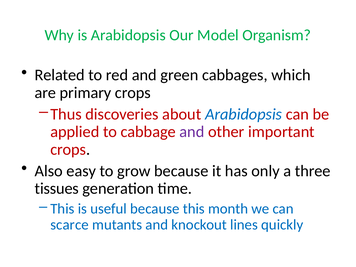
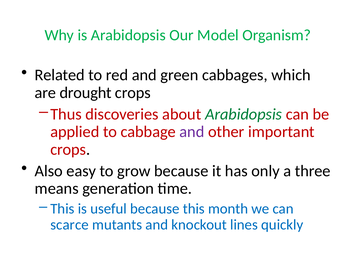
primary: primary -> drought
Arabidopsis at (244, 114) colour: blue -> green
tissues: tissues -> means
